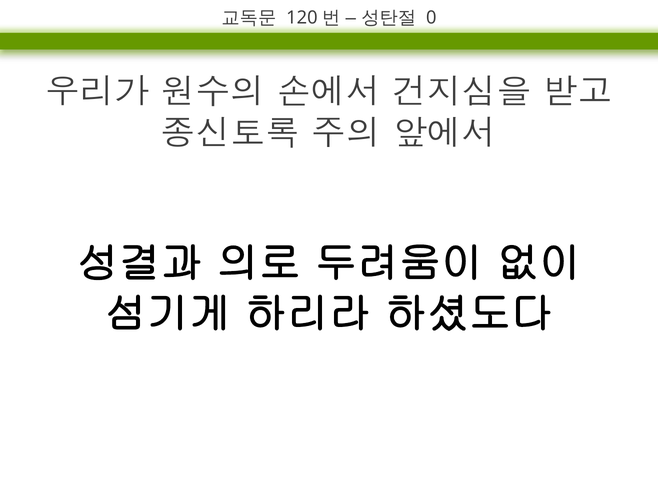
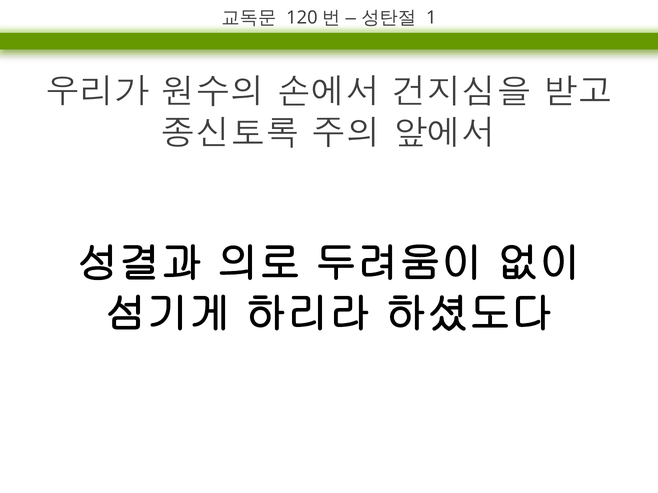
0: 0 -> 1
